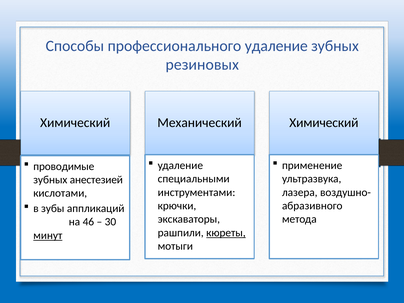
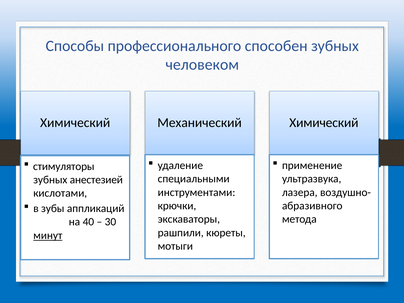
профессионального удаление: удаление -> способен
резиновых: резиновых -> человеком
проводимые: проводимые -> стимуляторы
46: 46 -> 40
кюреты underline: present -> none
